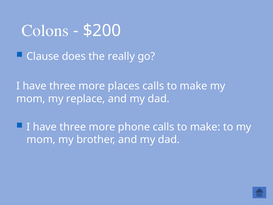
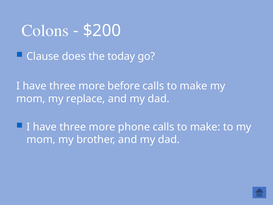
really: really -> today
places: places -> before
